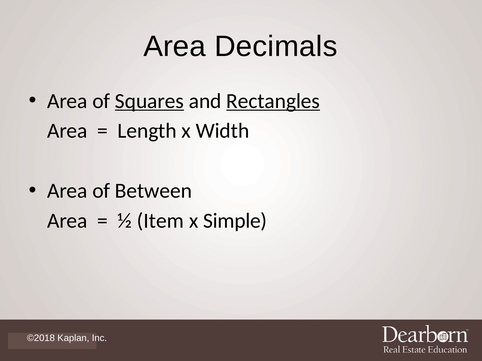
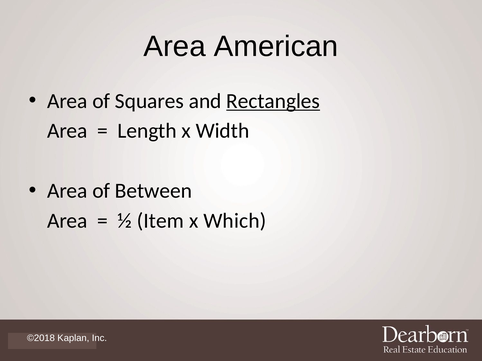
Decimals: Decimals -> American
Squares underline: present -> none
Simple: Simple -> Which
